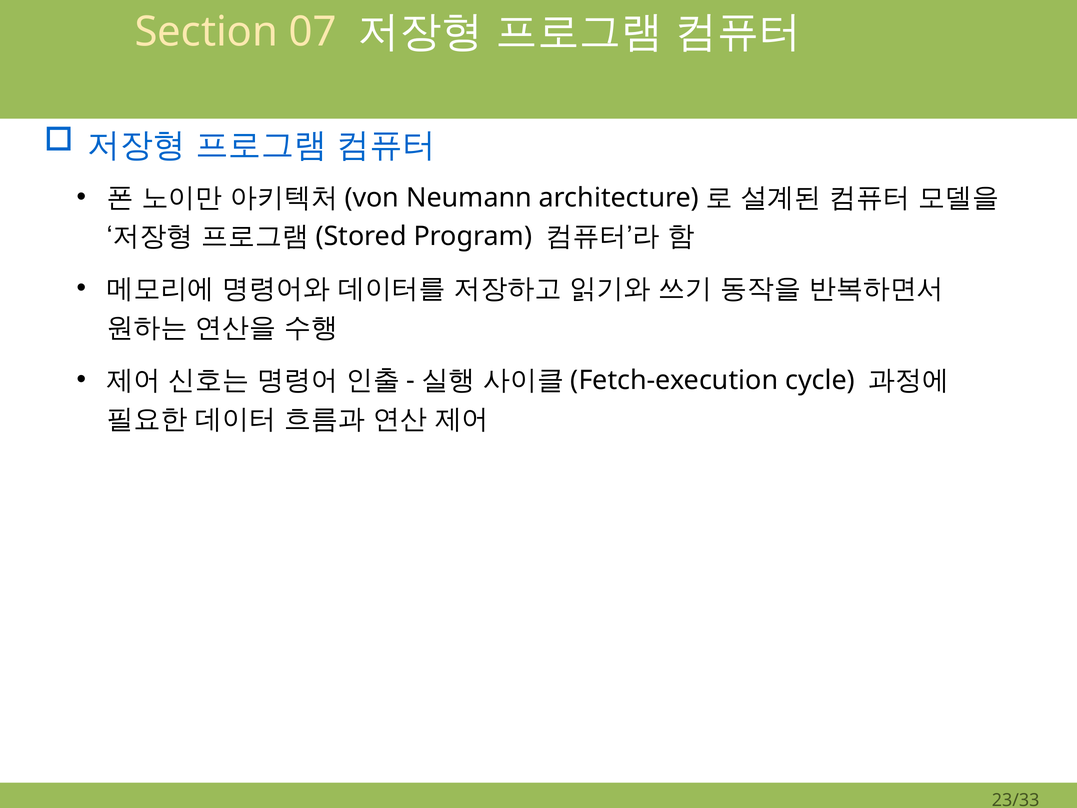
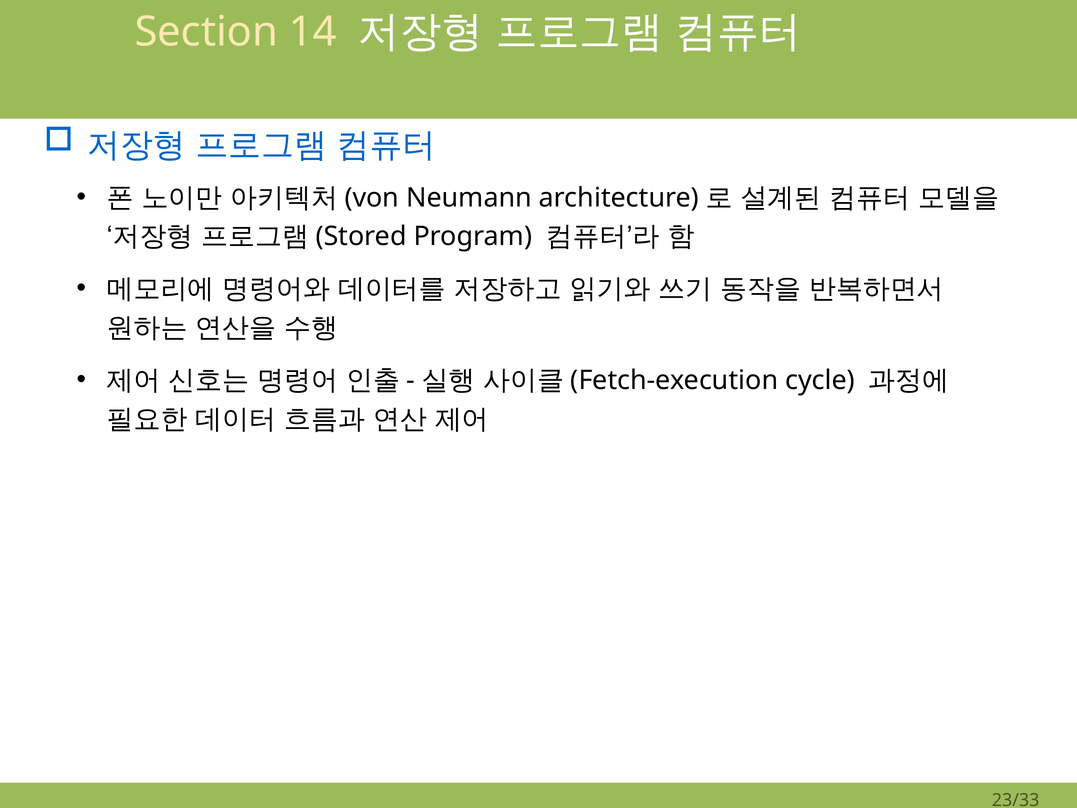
07: 07 -> 14
